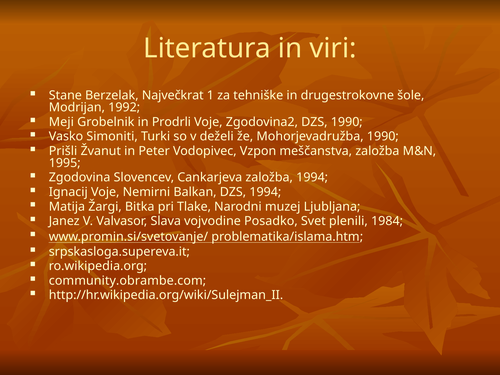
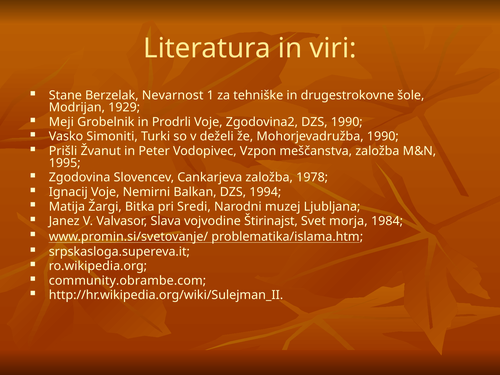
Največkrat: Največkrat -> Nevarnost
1992: 1992 -> 1929
založba 1994: 1994 -> 1978
Tlake: Tlake -> Sredi
Posadko: Posadko -> Štirinajst
plenili: plenili -> morja
